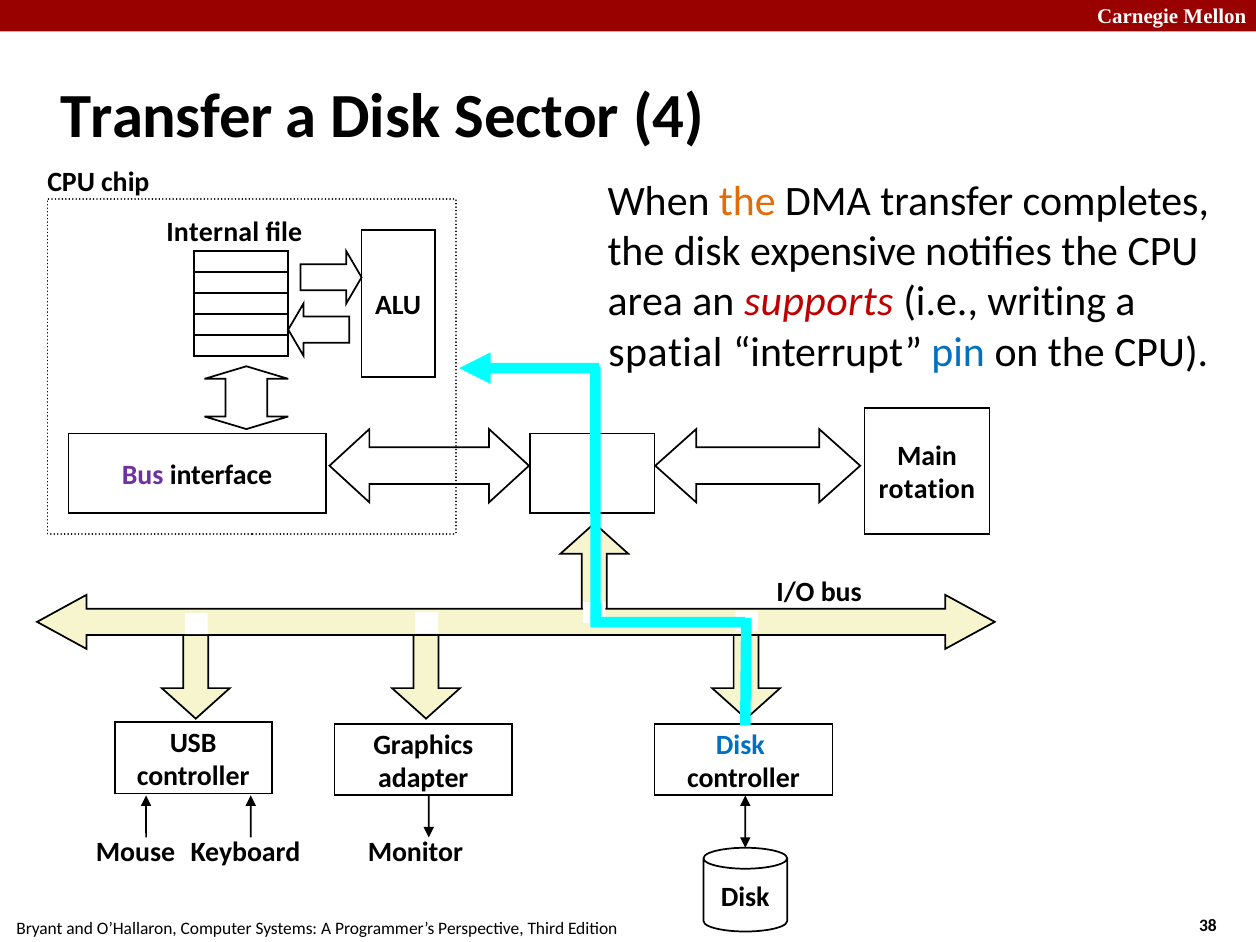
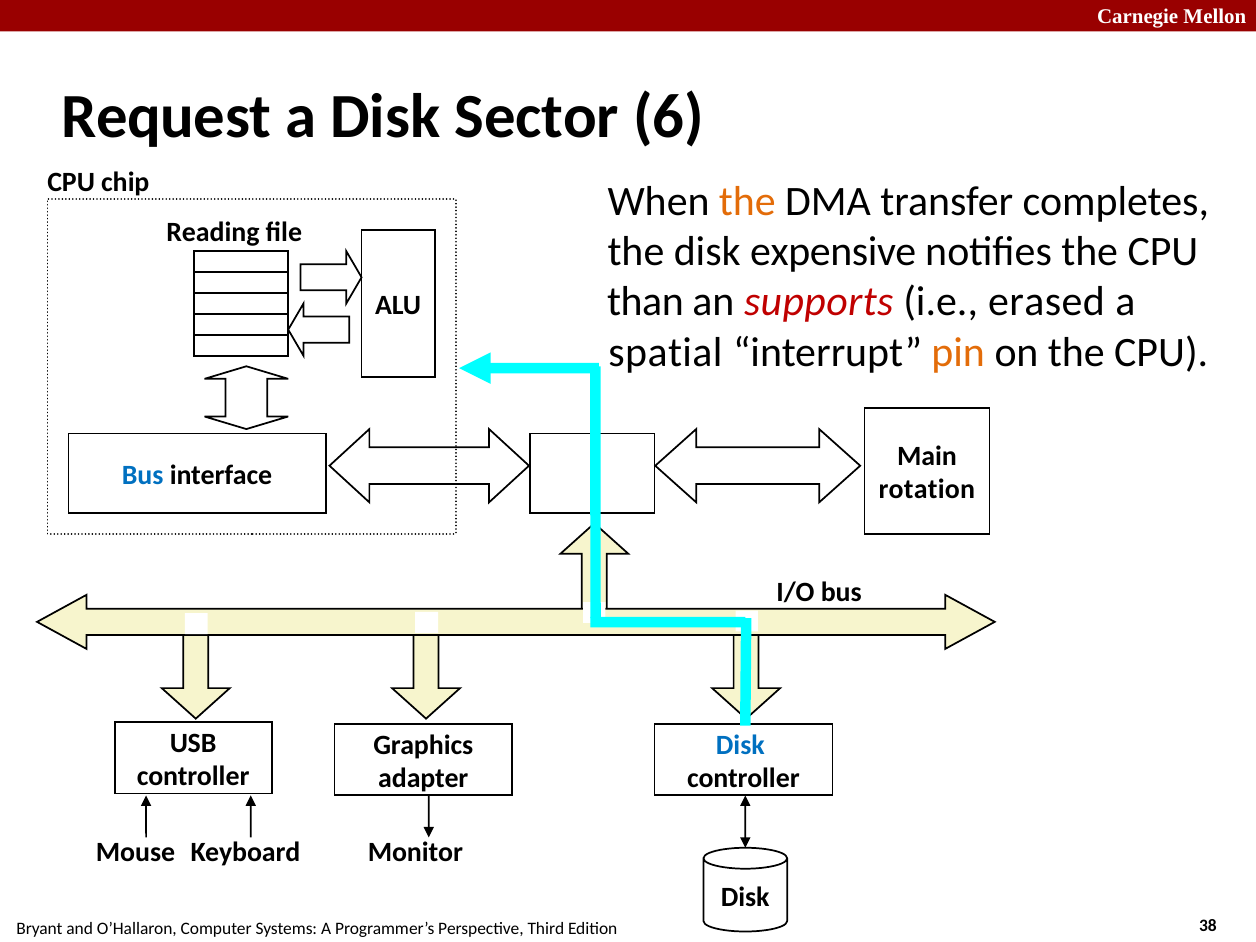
Transfer at (167, 117): Transfer -> Request
4: 4 -> 6
Internal: Internal -> Reading
area: area -> than
writing: writing -> erased
pin colour: blue -> orange
Bus at (143, 475) colour: purple -> blue
